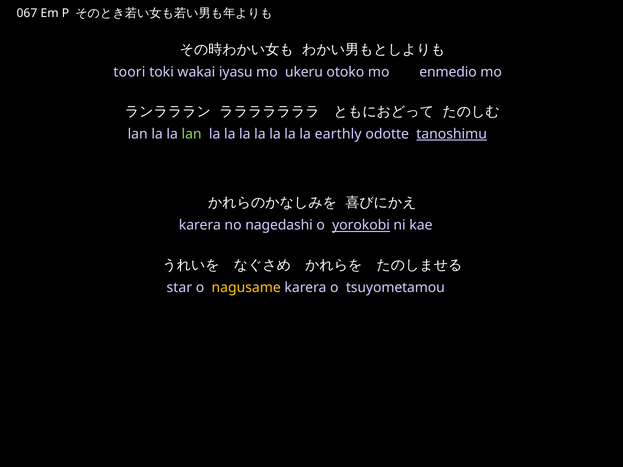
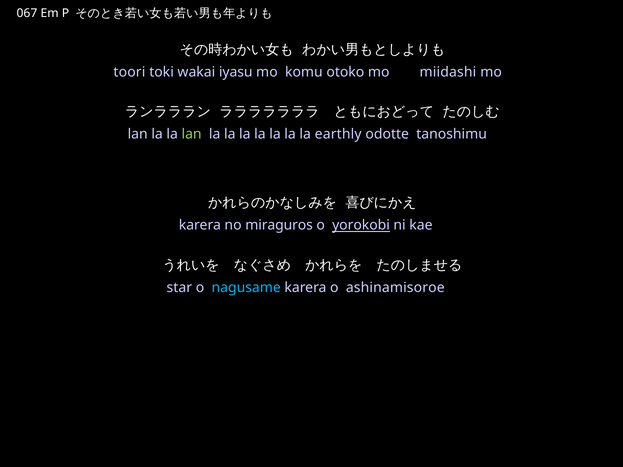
ukeru: ukeru -> komu
enmedio: enmedio -> miidashi
tanoshimu underline: present -> none
nagedashi: nagedashi -> miraguros
nagusame colour: yellow -> light blue
tsuyometamou: tsuyometamou -> ashinamisoroe
